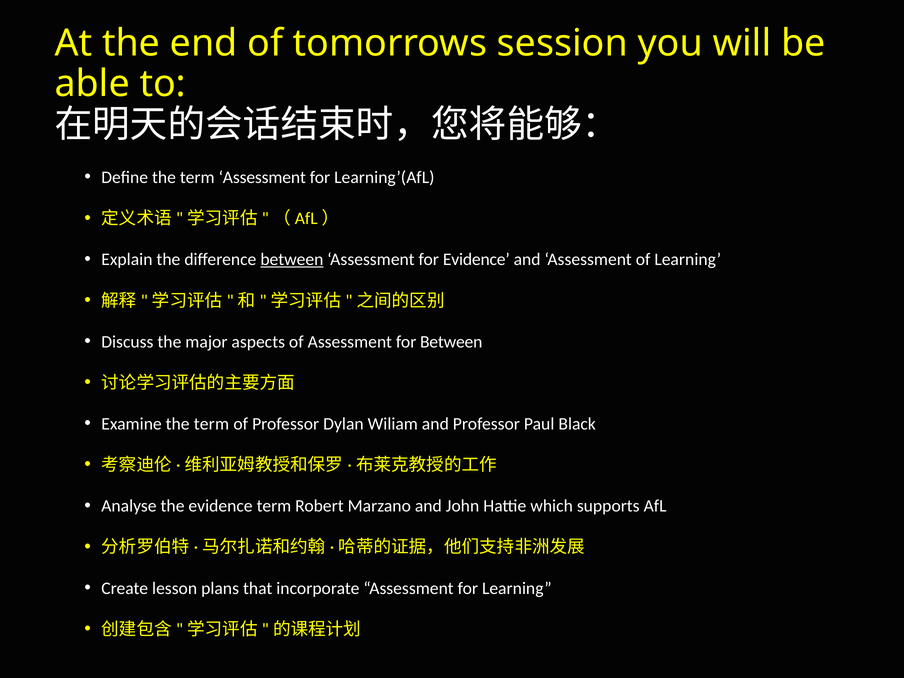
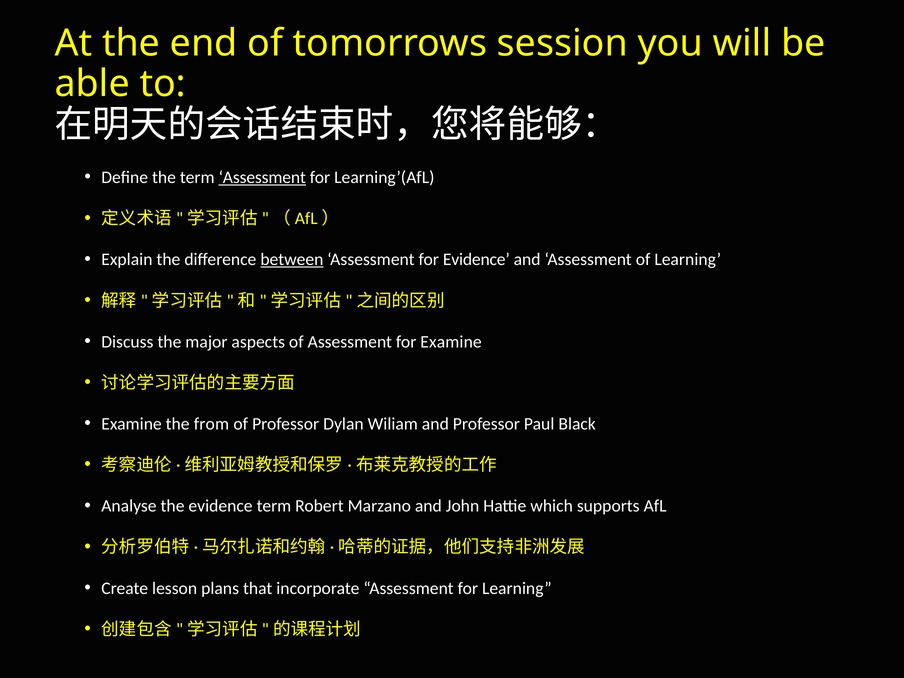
Assessment at (262, 177) underline: none -> present
for Between: Between -> Examine
Examine the term: term -> from
